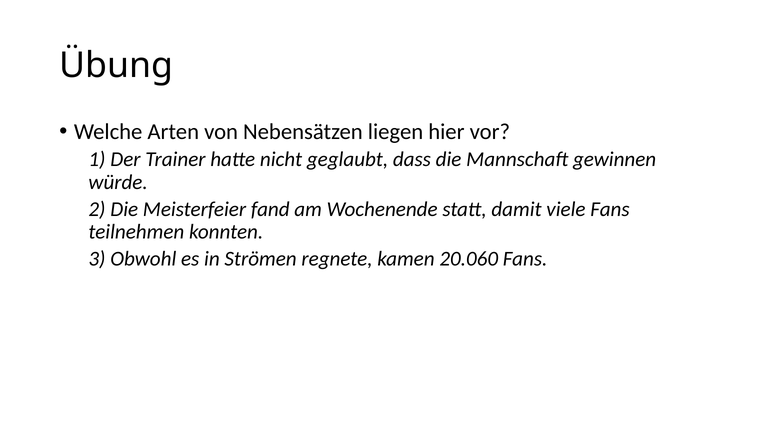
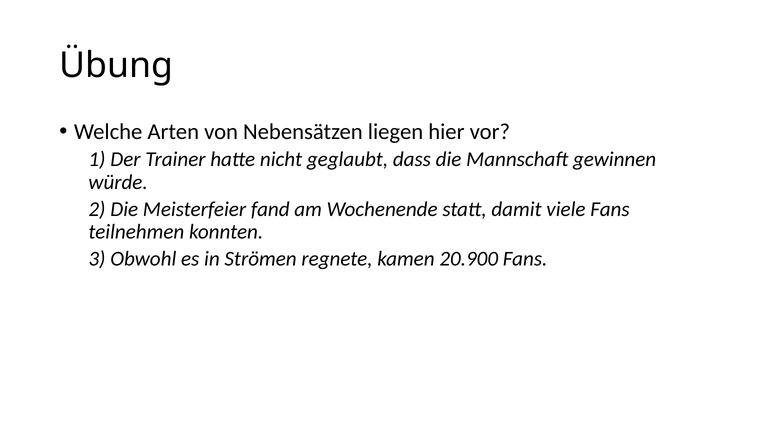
20.060: 20.060 -> 20.900
